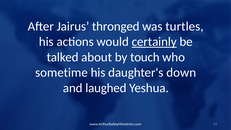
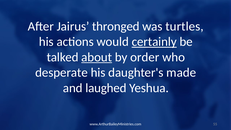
about underline: none -> present
touch: touch -> order
sometime: sometime -> desperate
down: down -> made
